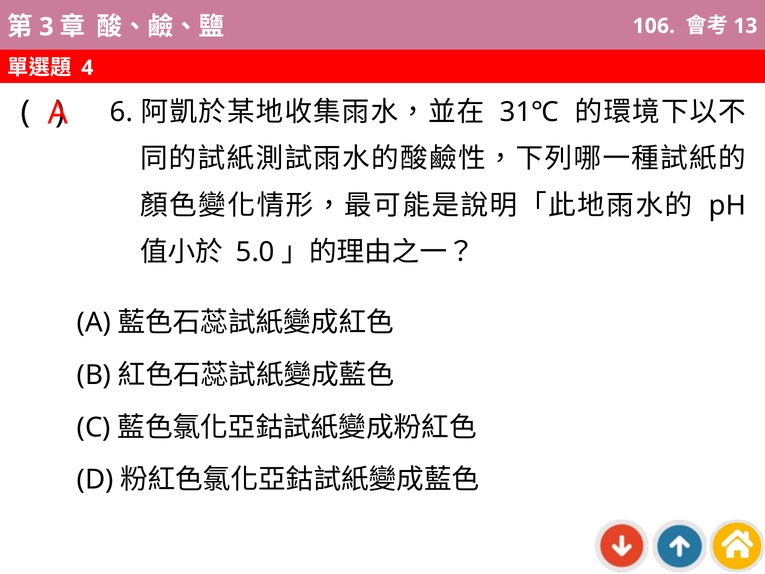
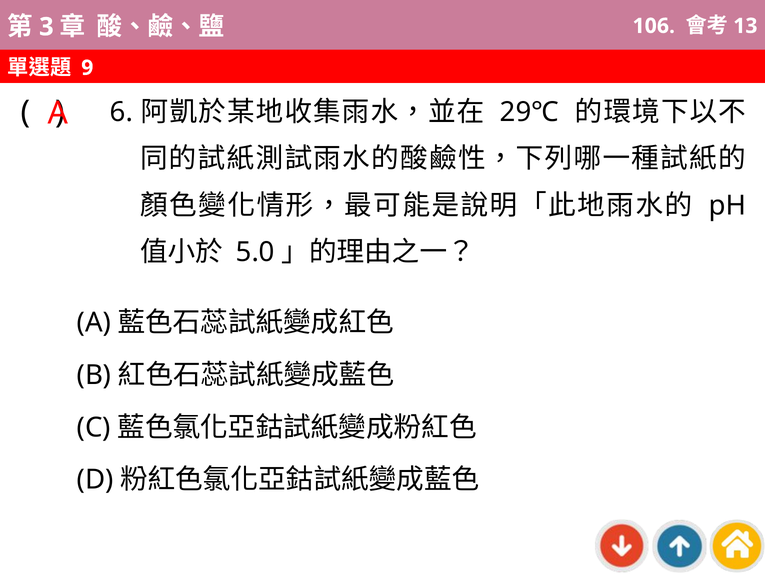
4: 4 -> 9
31℃: 31℃ -> 29℃
